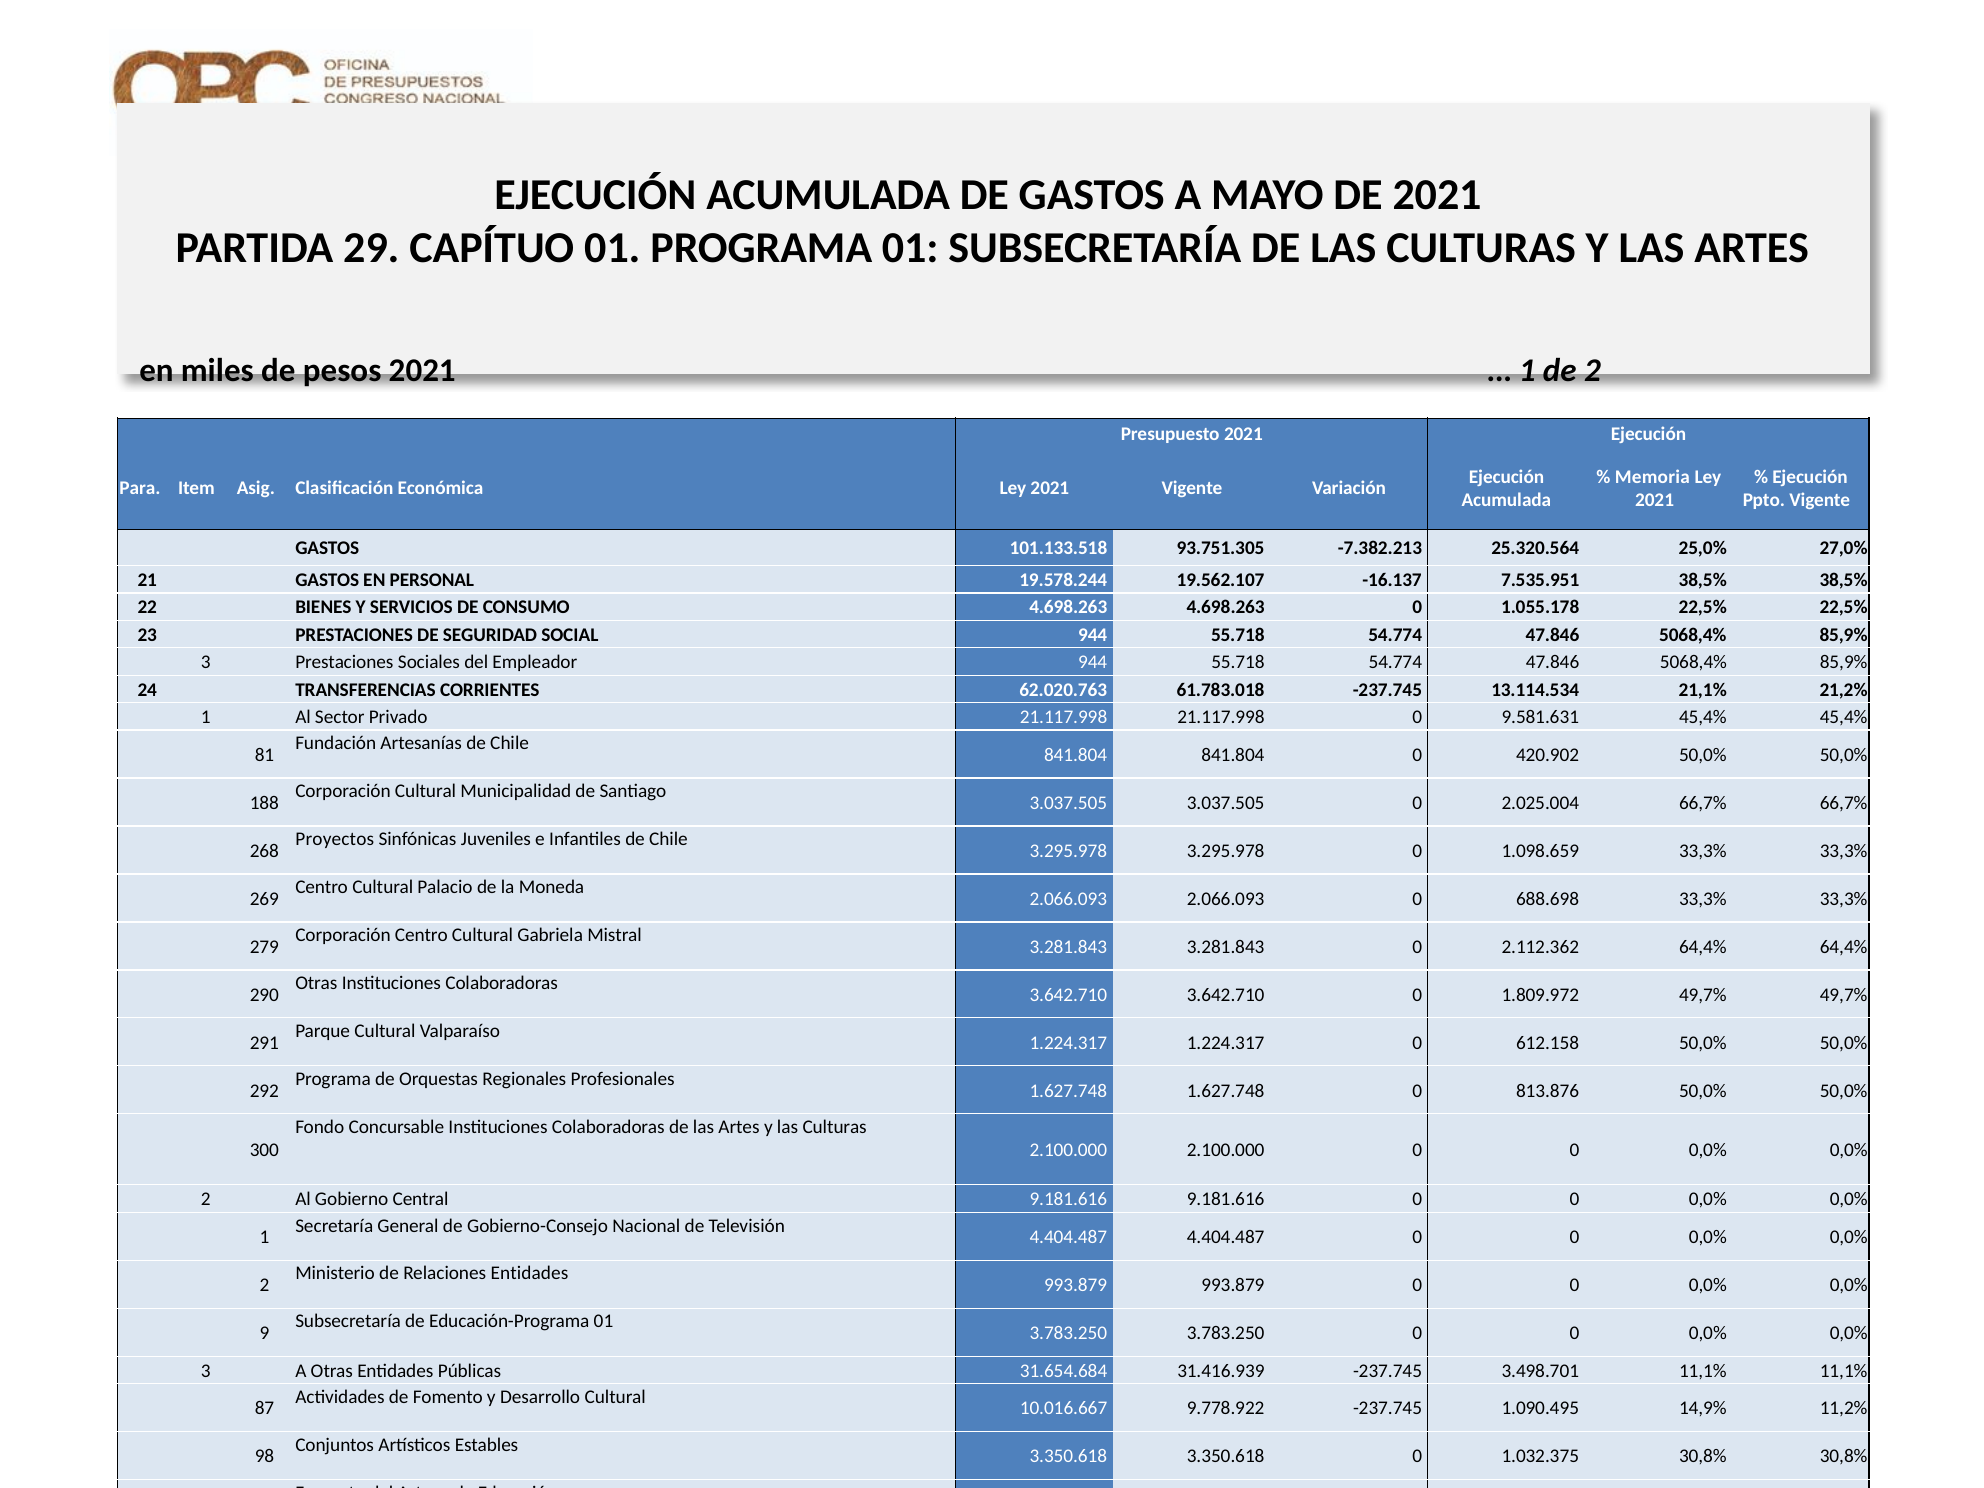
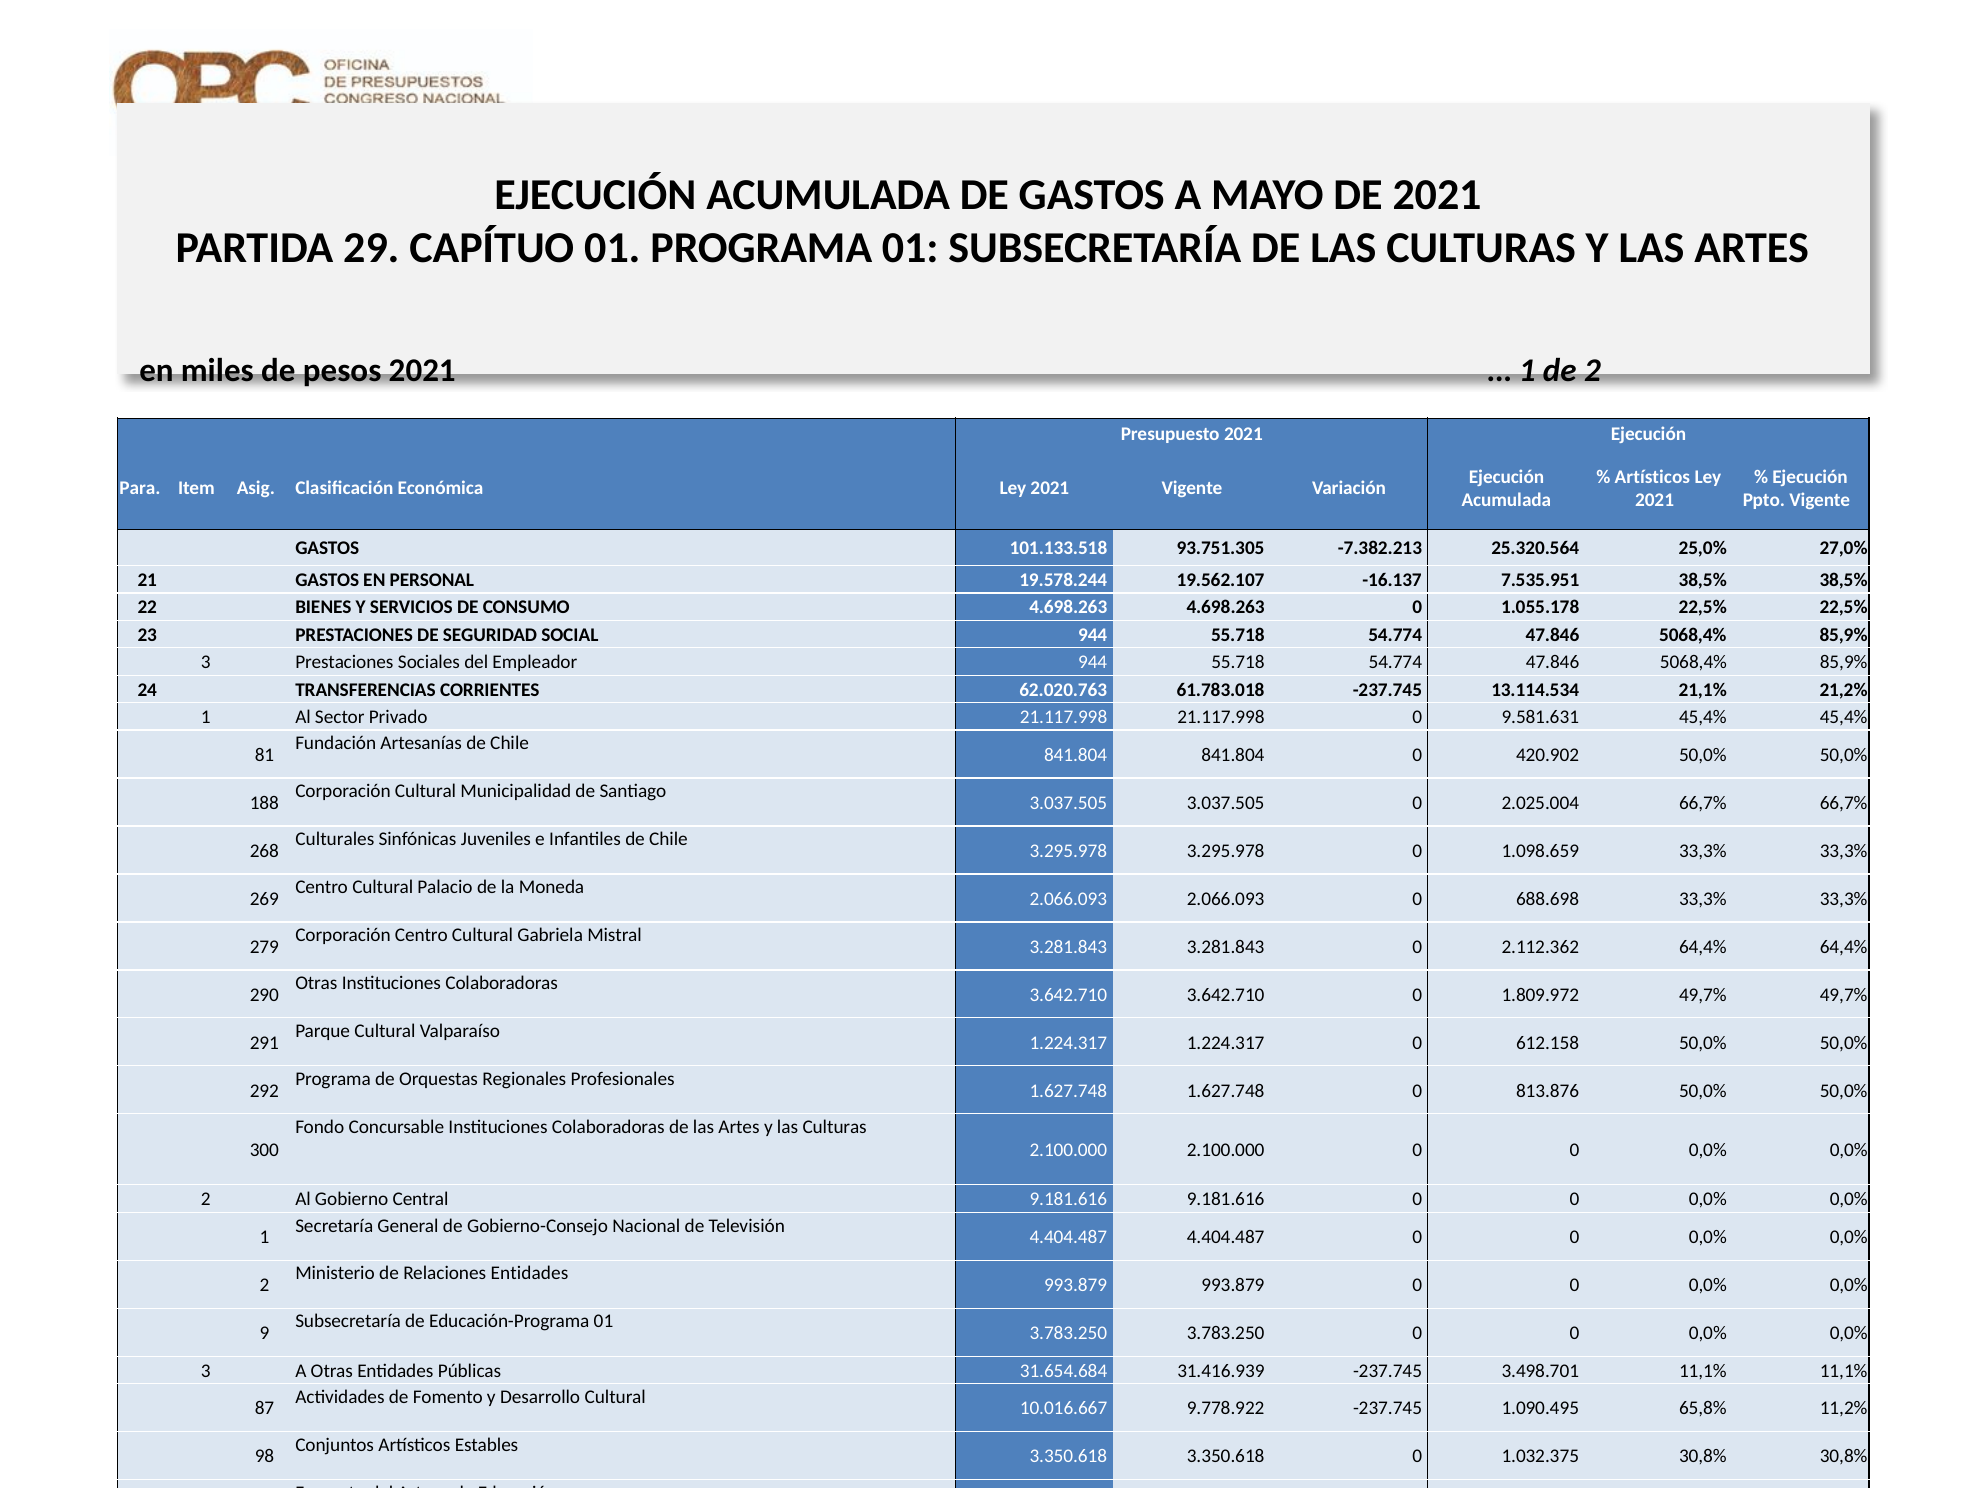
Memoria at (1652, 477): Memoria -> Artísticos
Proyectos at (335, 839): Proyectos -> Culturales
14,9%: 14,9% -> 65,8%
